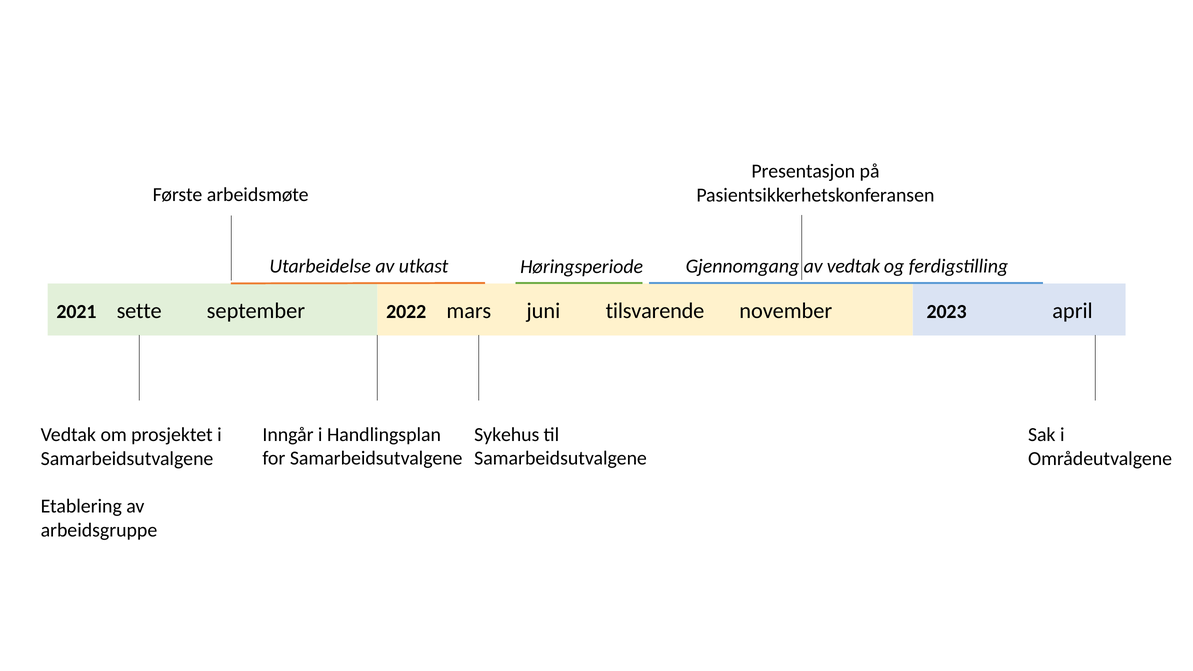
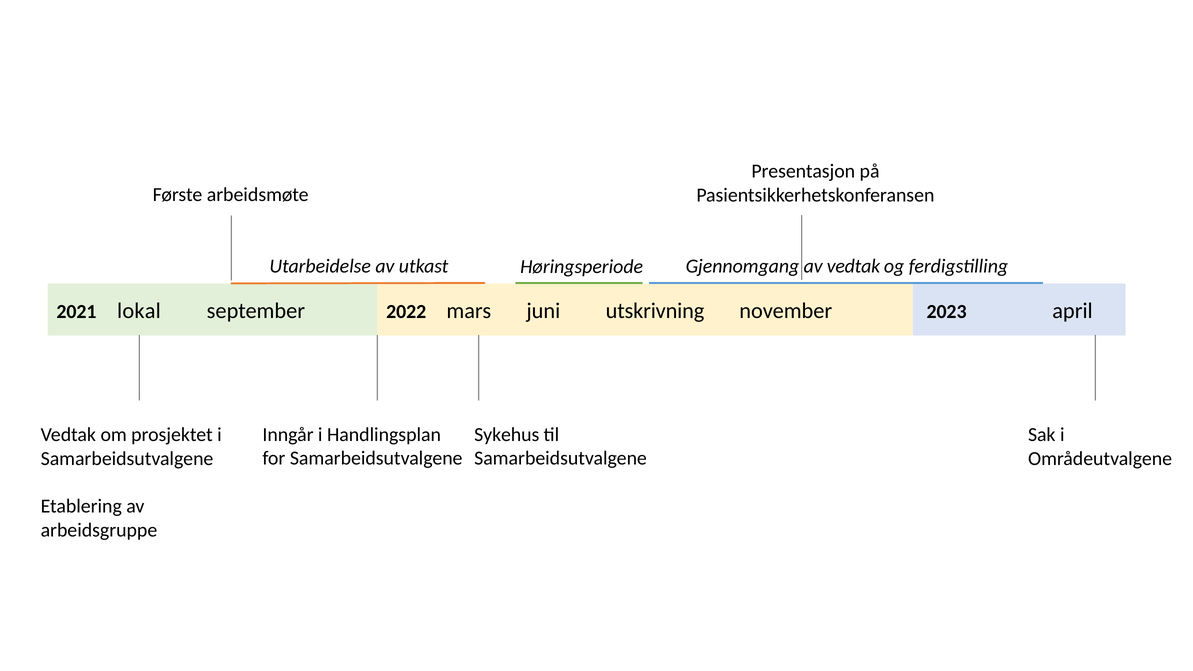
sette: sette -> lokal
tilsvarende: tilsvarende -> utskrivning
